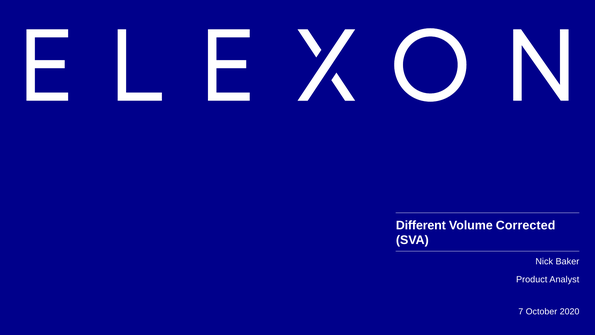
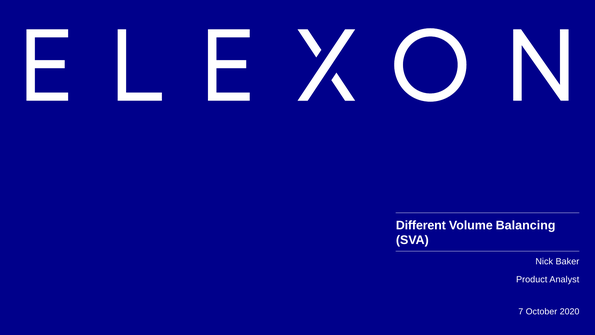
Corrected: Corrected -> Balancing
